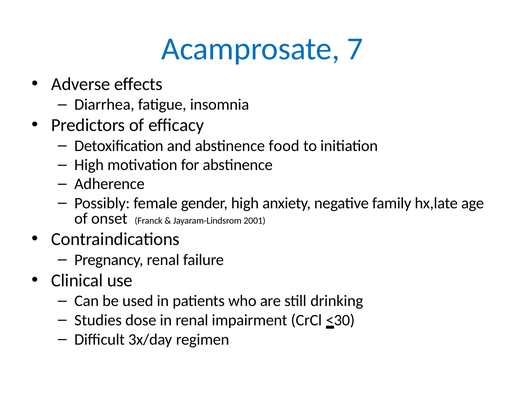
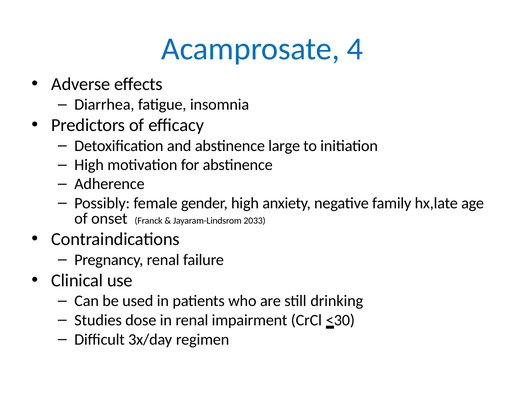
7: 7 -> 4
food: food -> large
2001: 2001 -> 2033
